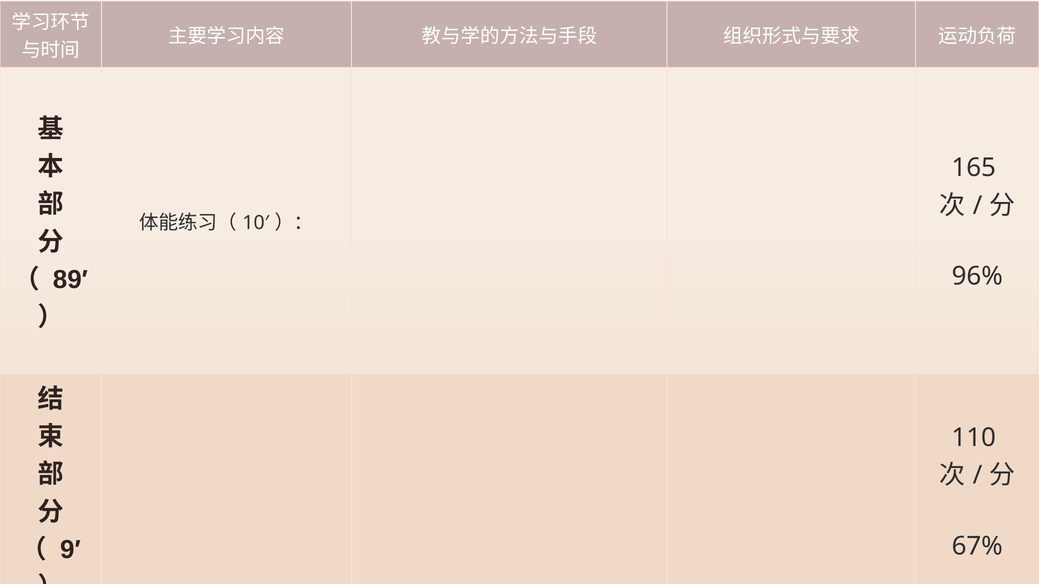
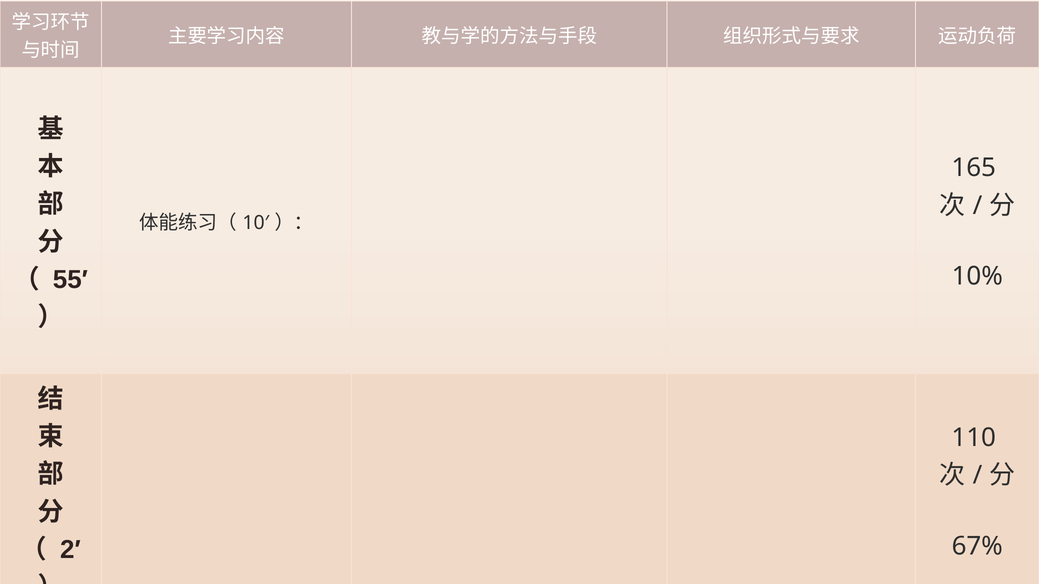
96%: 96% -> 10%
89′: 89′ -> 55′
9′: 9′ -> 2′
